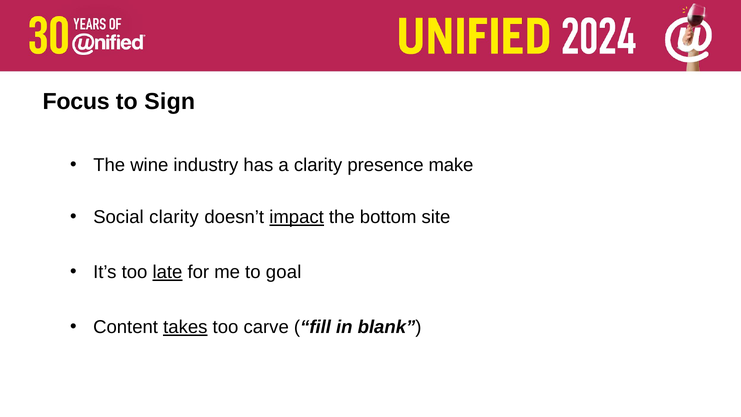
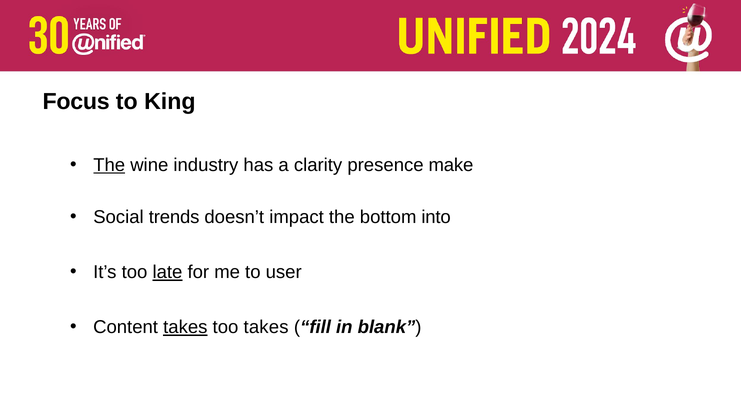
Sign: Sign -> King
The at (109, 165) underline: none -> present
Social clarity: clarity -> trends
impact underline: present -> none
site: site -> into
goal: goal -> user
too carve: carve -> takes
